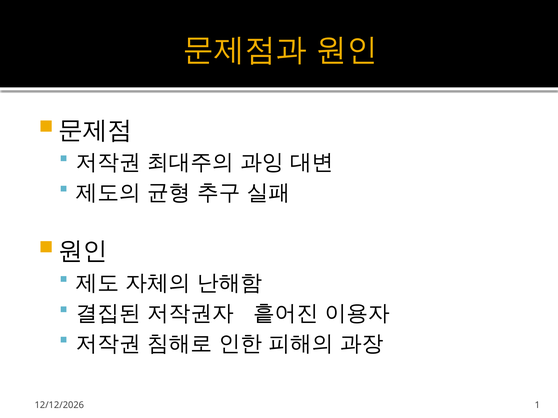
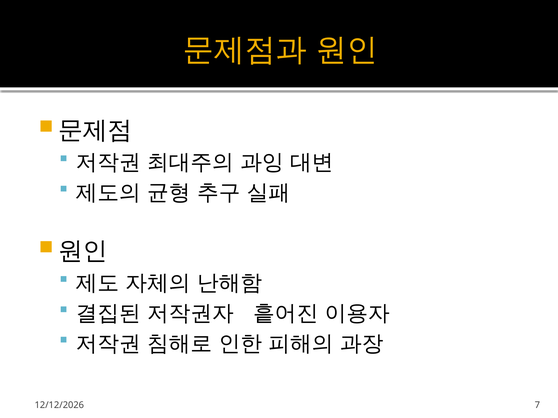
1: 1 -> 7
